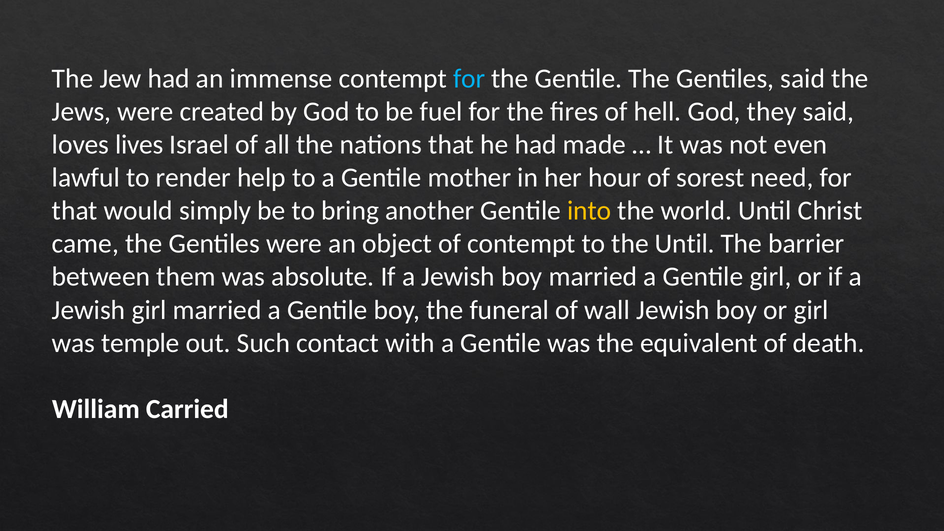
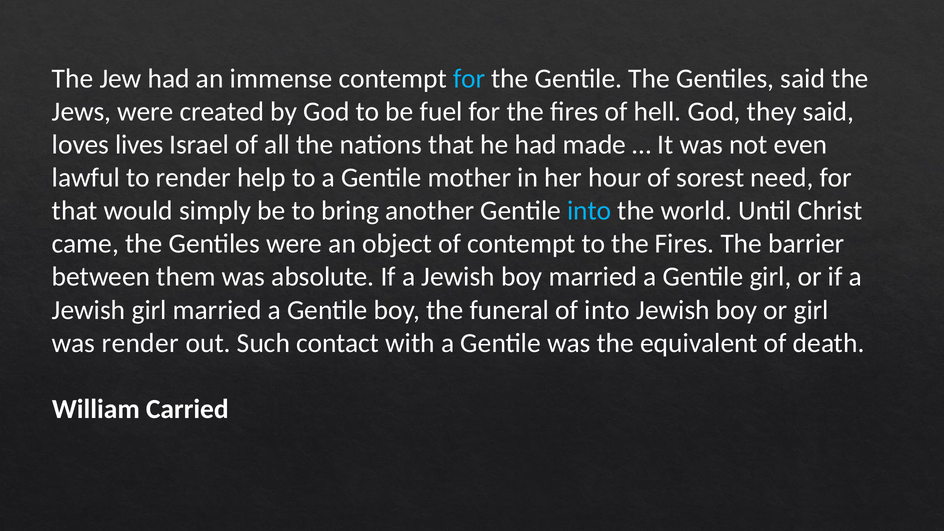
into at (589, 211) colour: yellow -> light blue
to the Until: Until -> Fires
of wall: wall -> into
was temple: temple -> render
